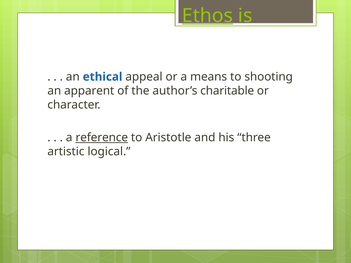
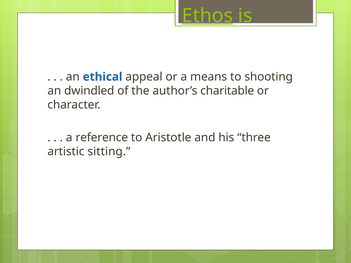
apparent: apparent -> dwindled
reference underline: present -> none
logical: logical -> sitting
